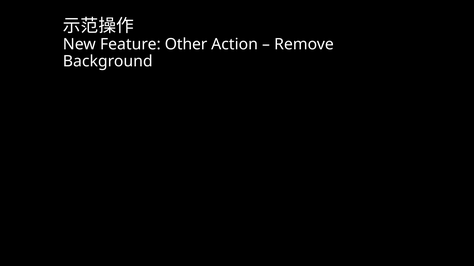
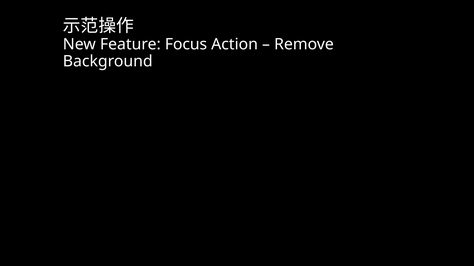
Other: Other -> Focus
